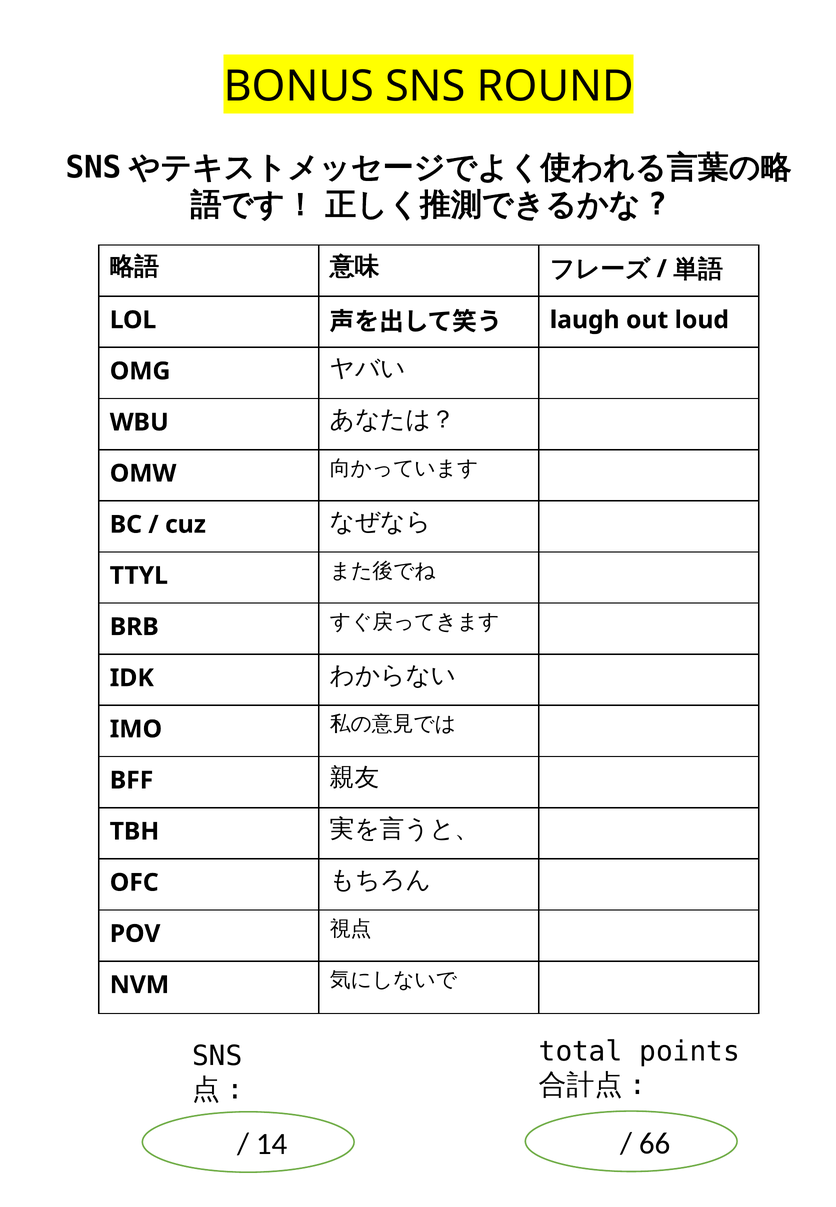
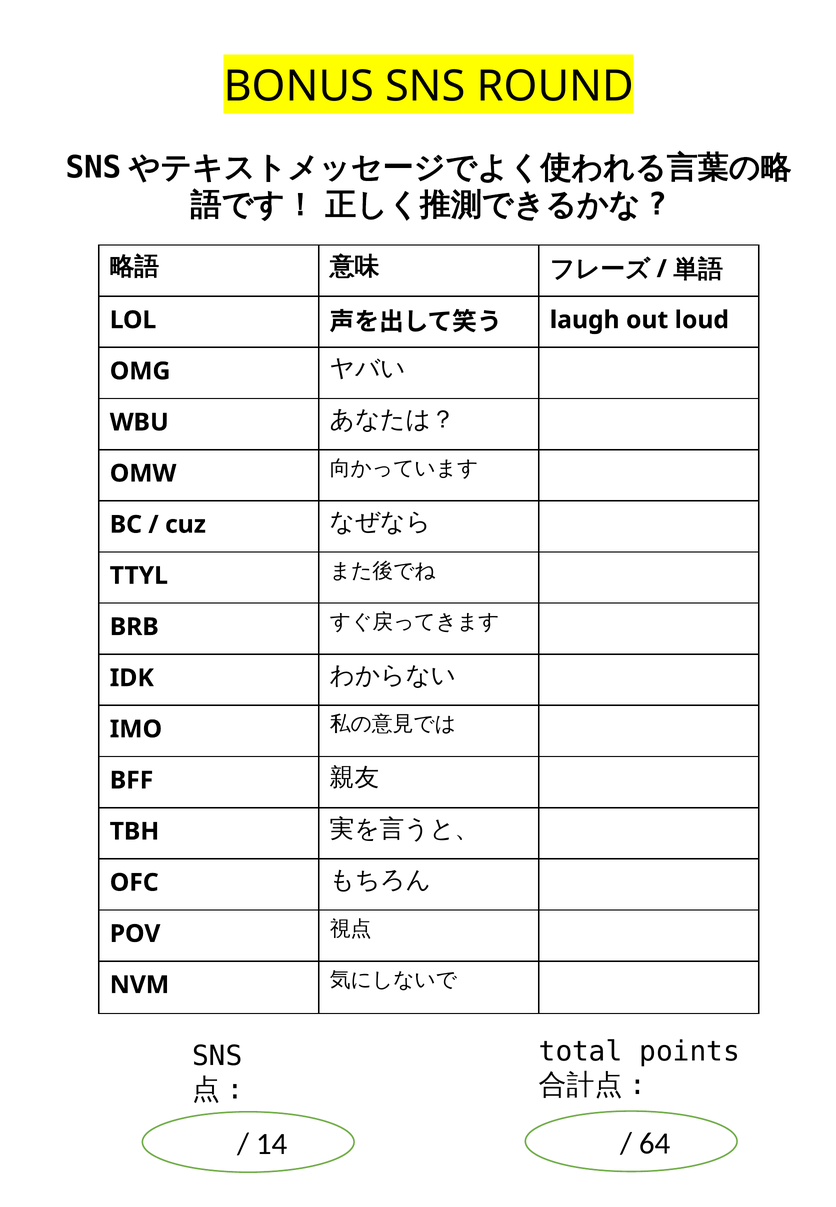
66: 66 -> 64
